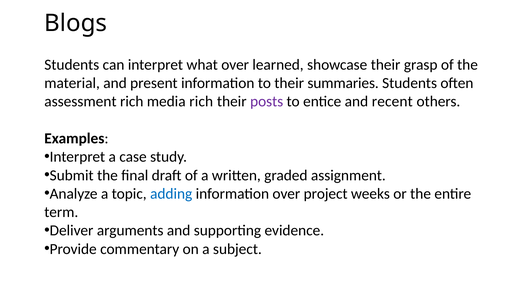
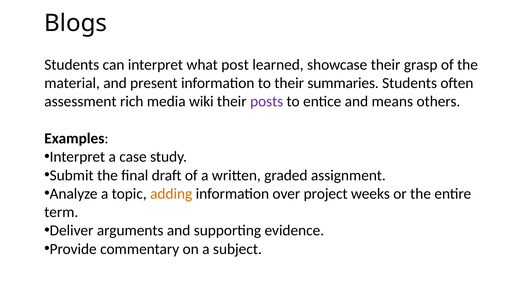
what over: over -> post
media rich: rich -> wiki
recent: recent -> means
adding colour: blue -> orange
